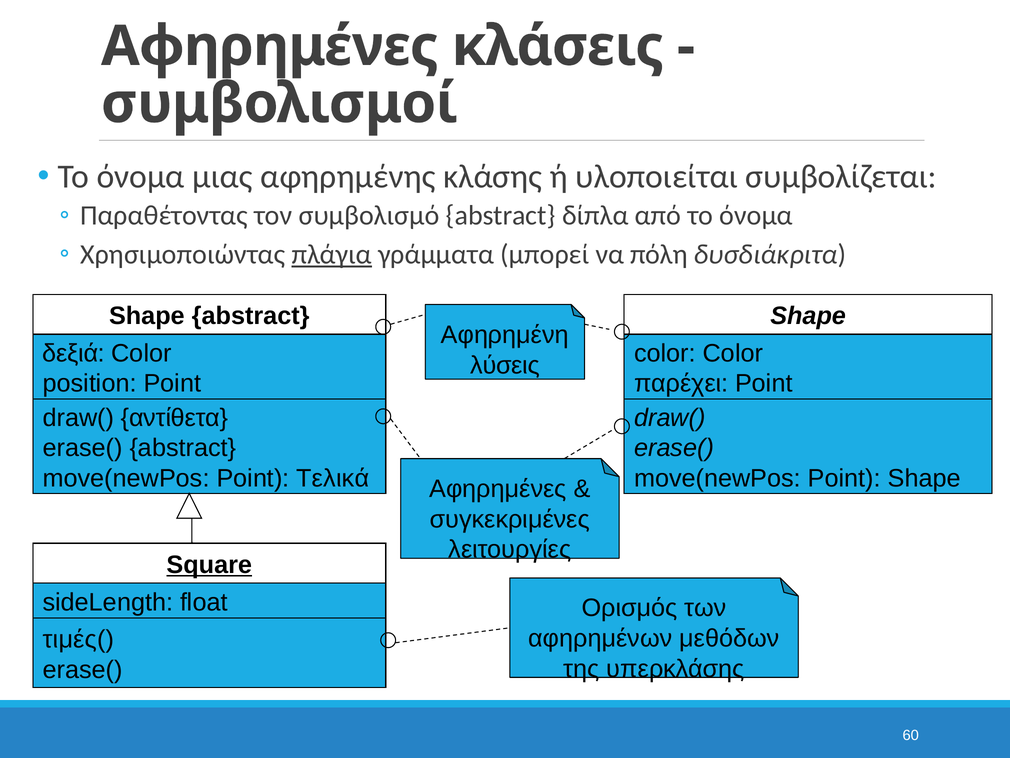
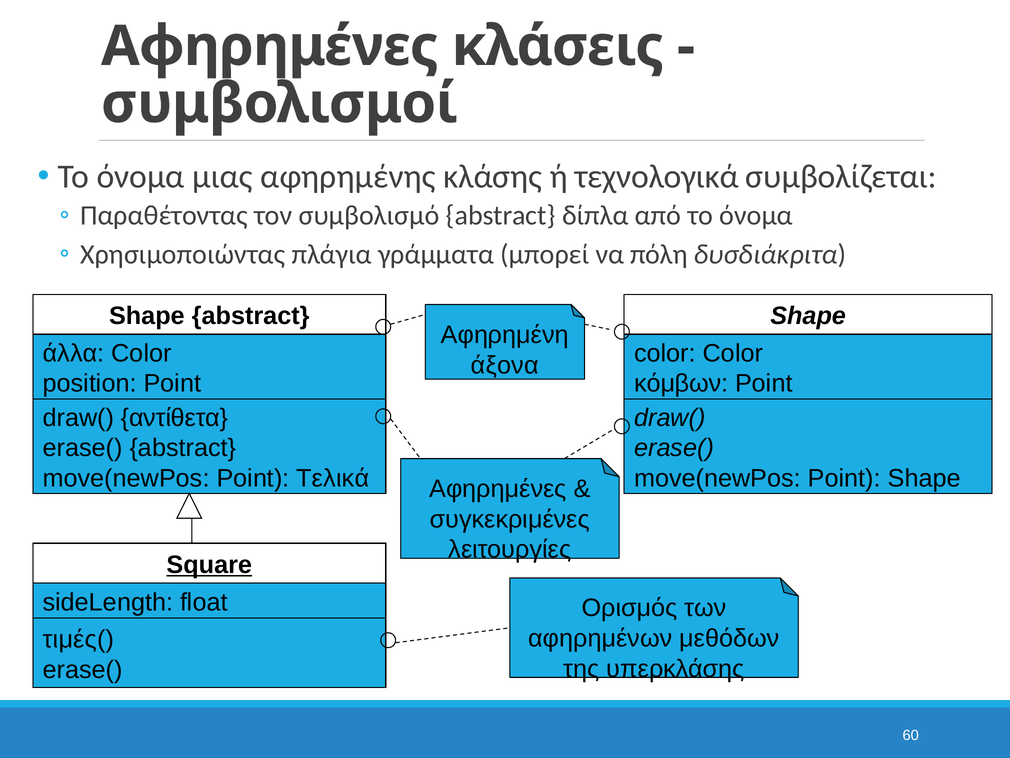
υλοποιείται: υλοποιείται -> τεχνολογικά
πλάγια underline: present -> none
δεξιά: δεξιά -> άλλα
λύσεις: λύσεις -> άξονα
παρέχει: παρέχει -> κόμβων
